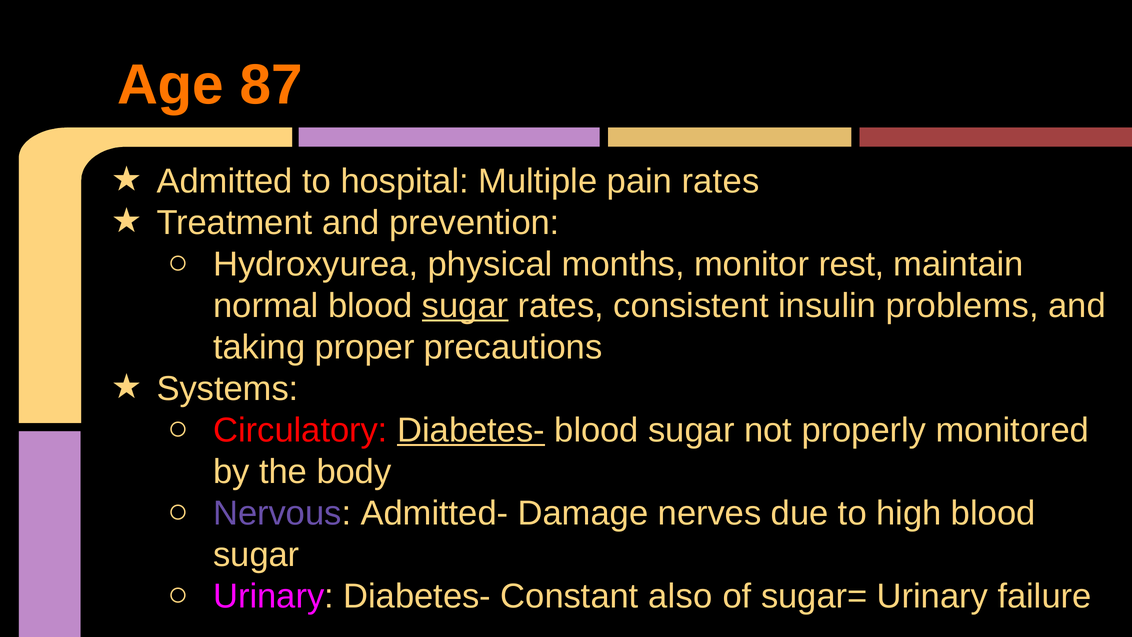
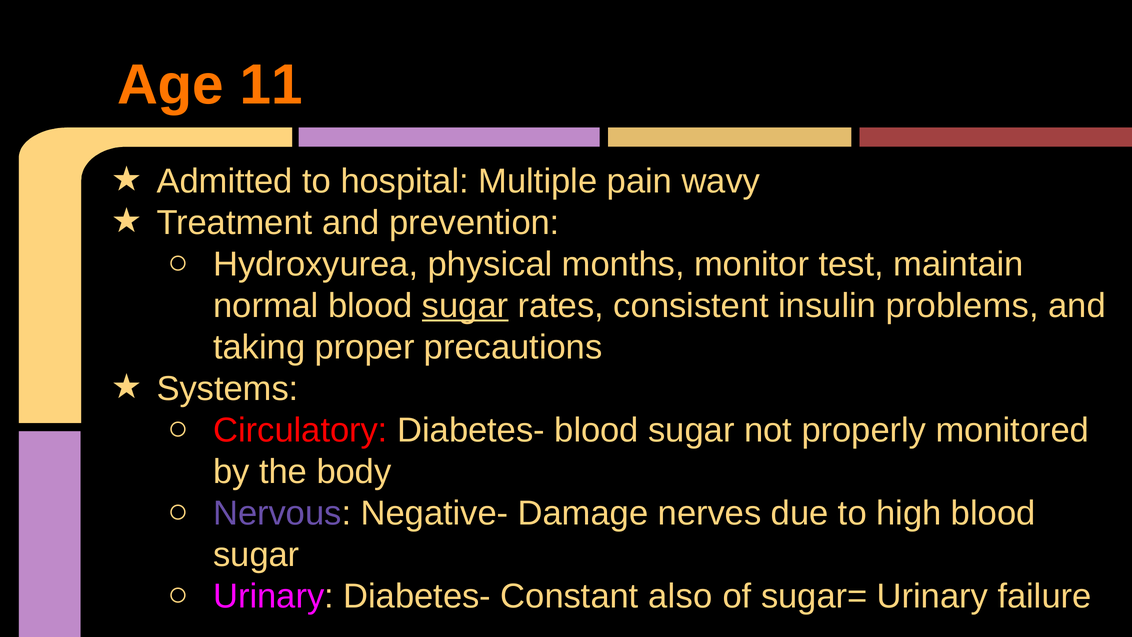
87: 87 -> 11
pain rates: rates -> wavy
rest: rest -> test
Diabetes- at (471, 430) underline: present -> none
Admitted-: Admitted- -> Negative-
